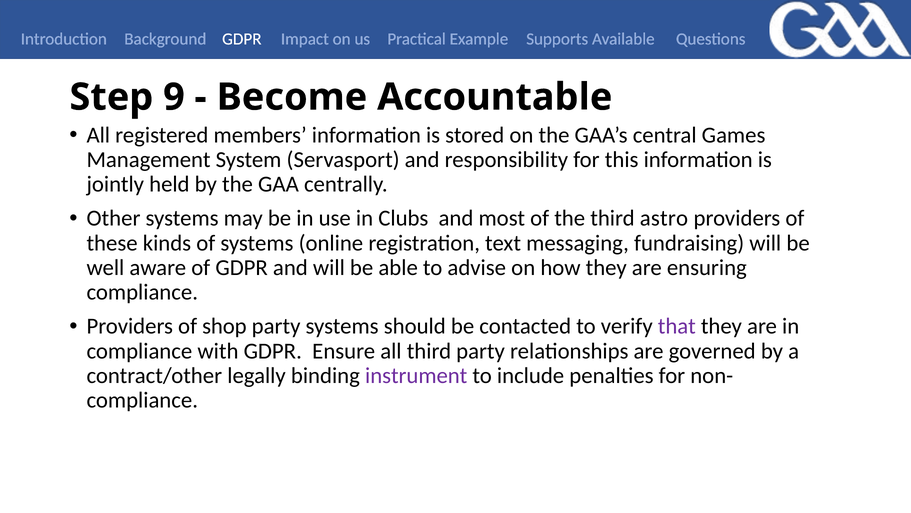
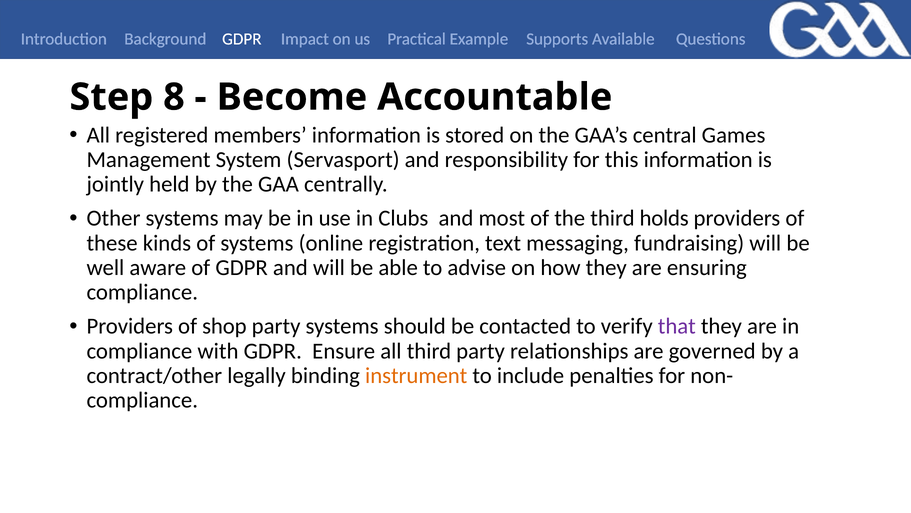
9: 9 -> 8
astro: astro -> holds
instrument colour: purple -> orange
